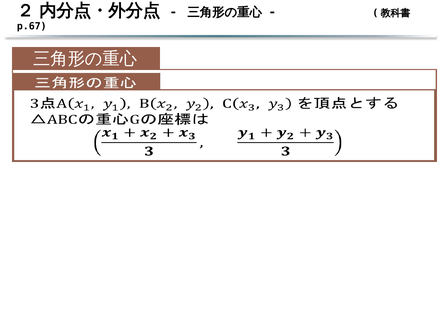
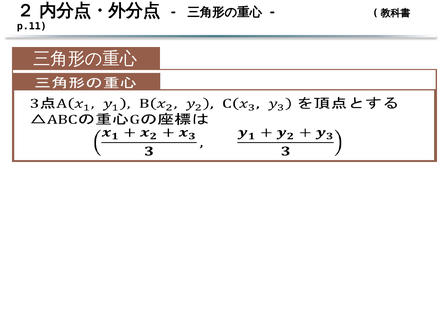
p.67: p.67 -> p.11
